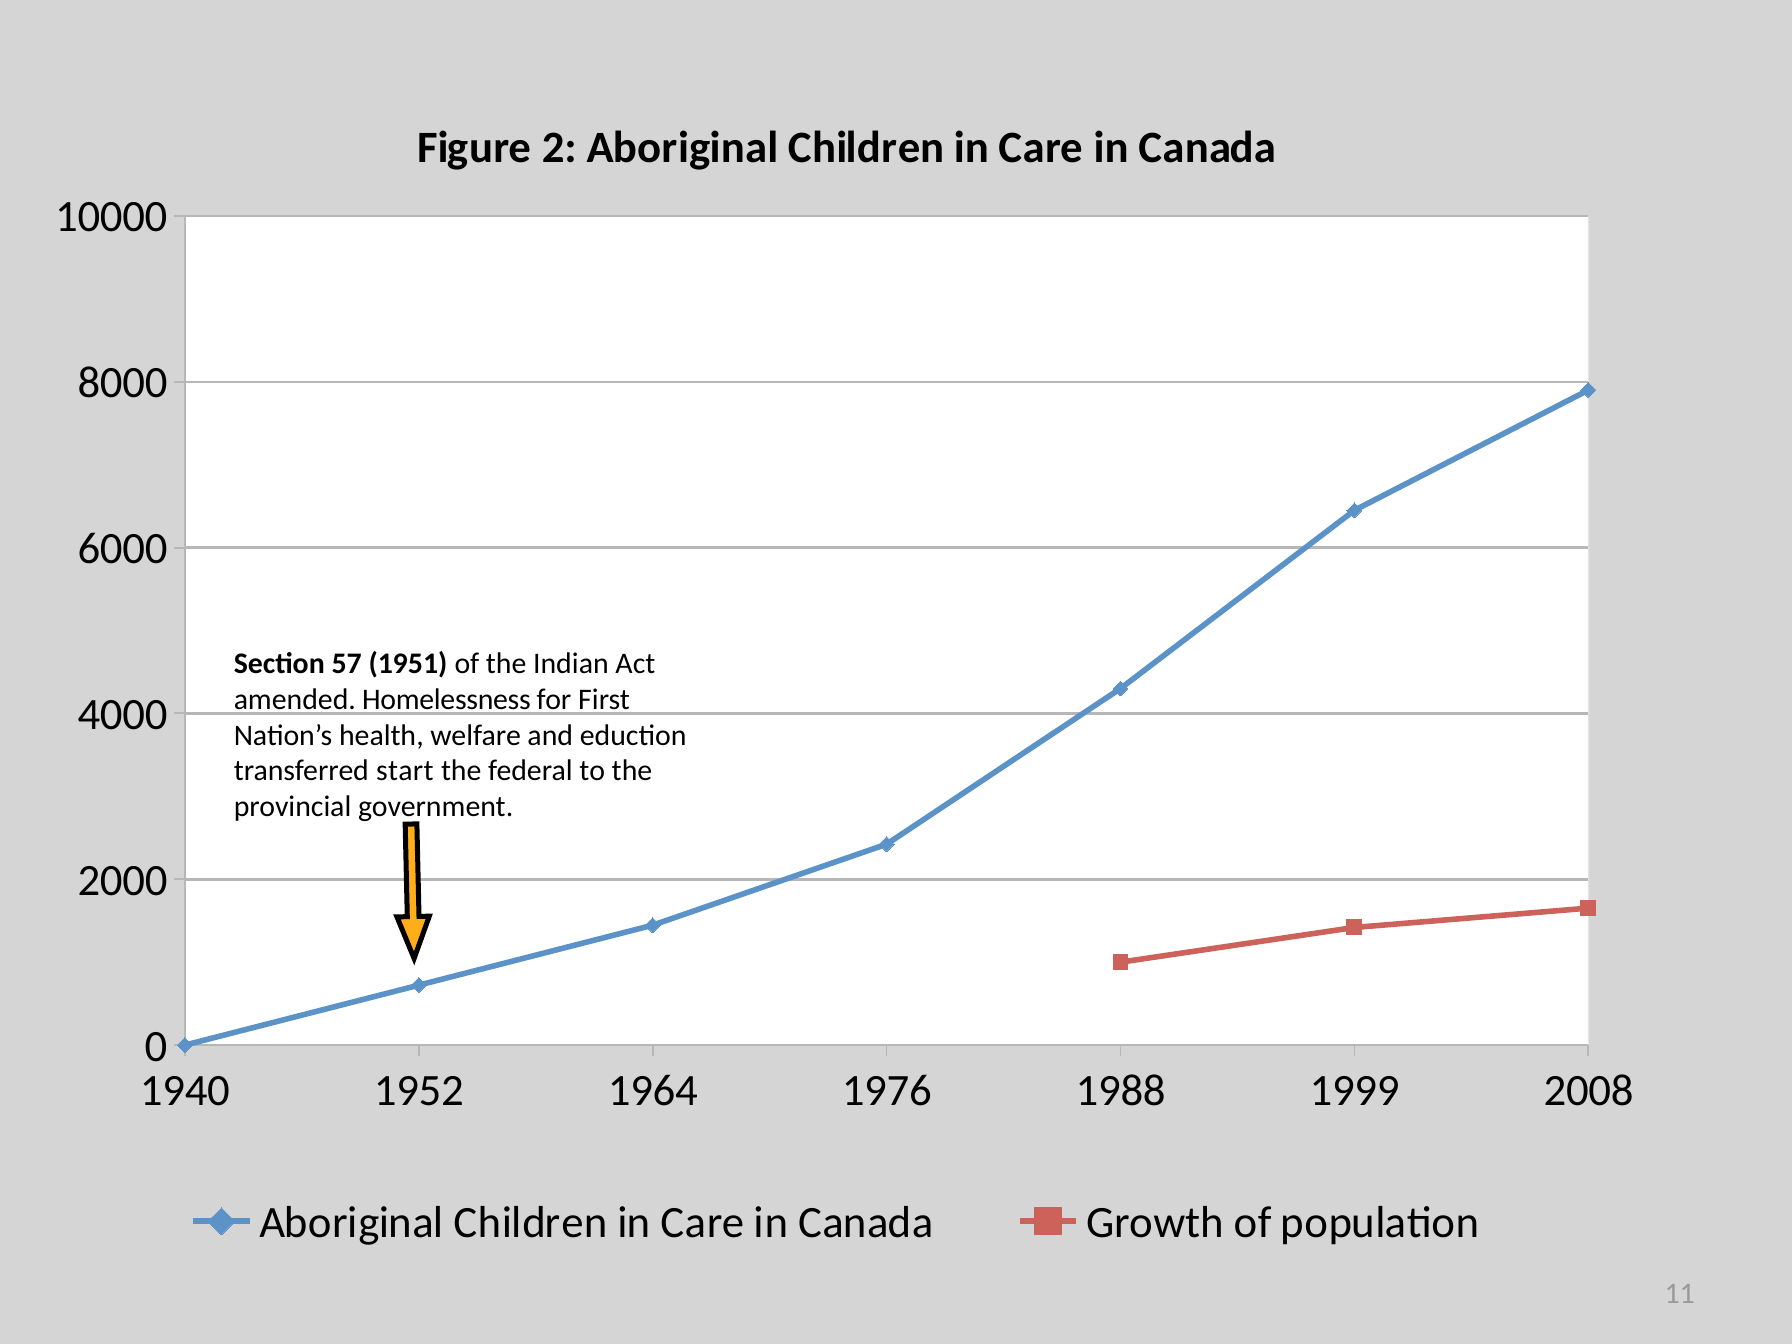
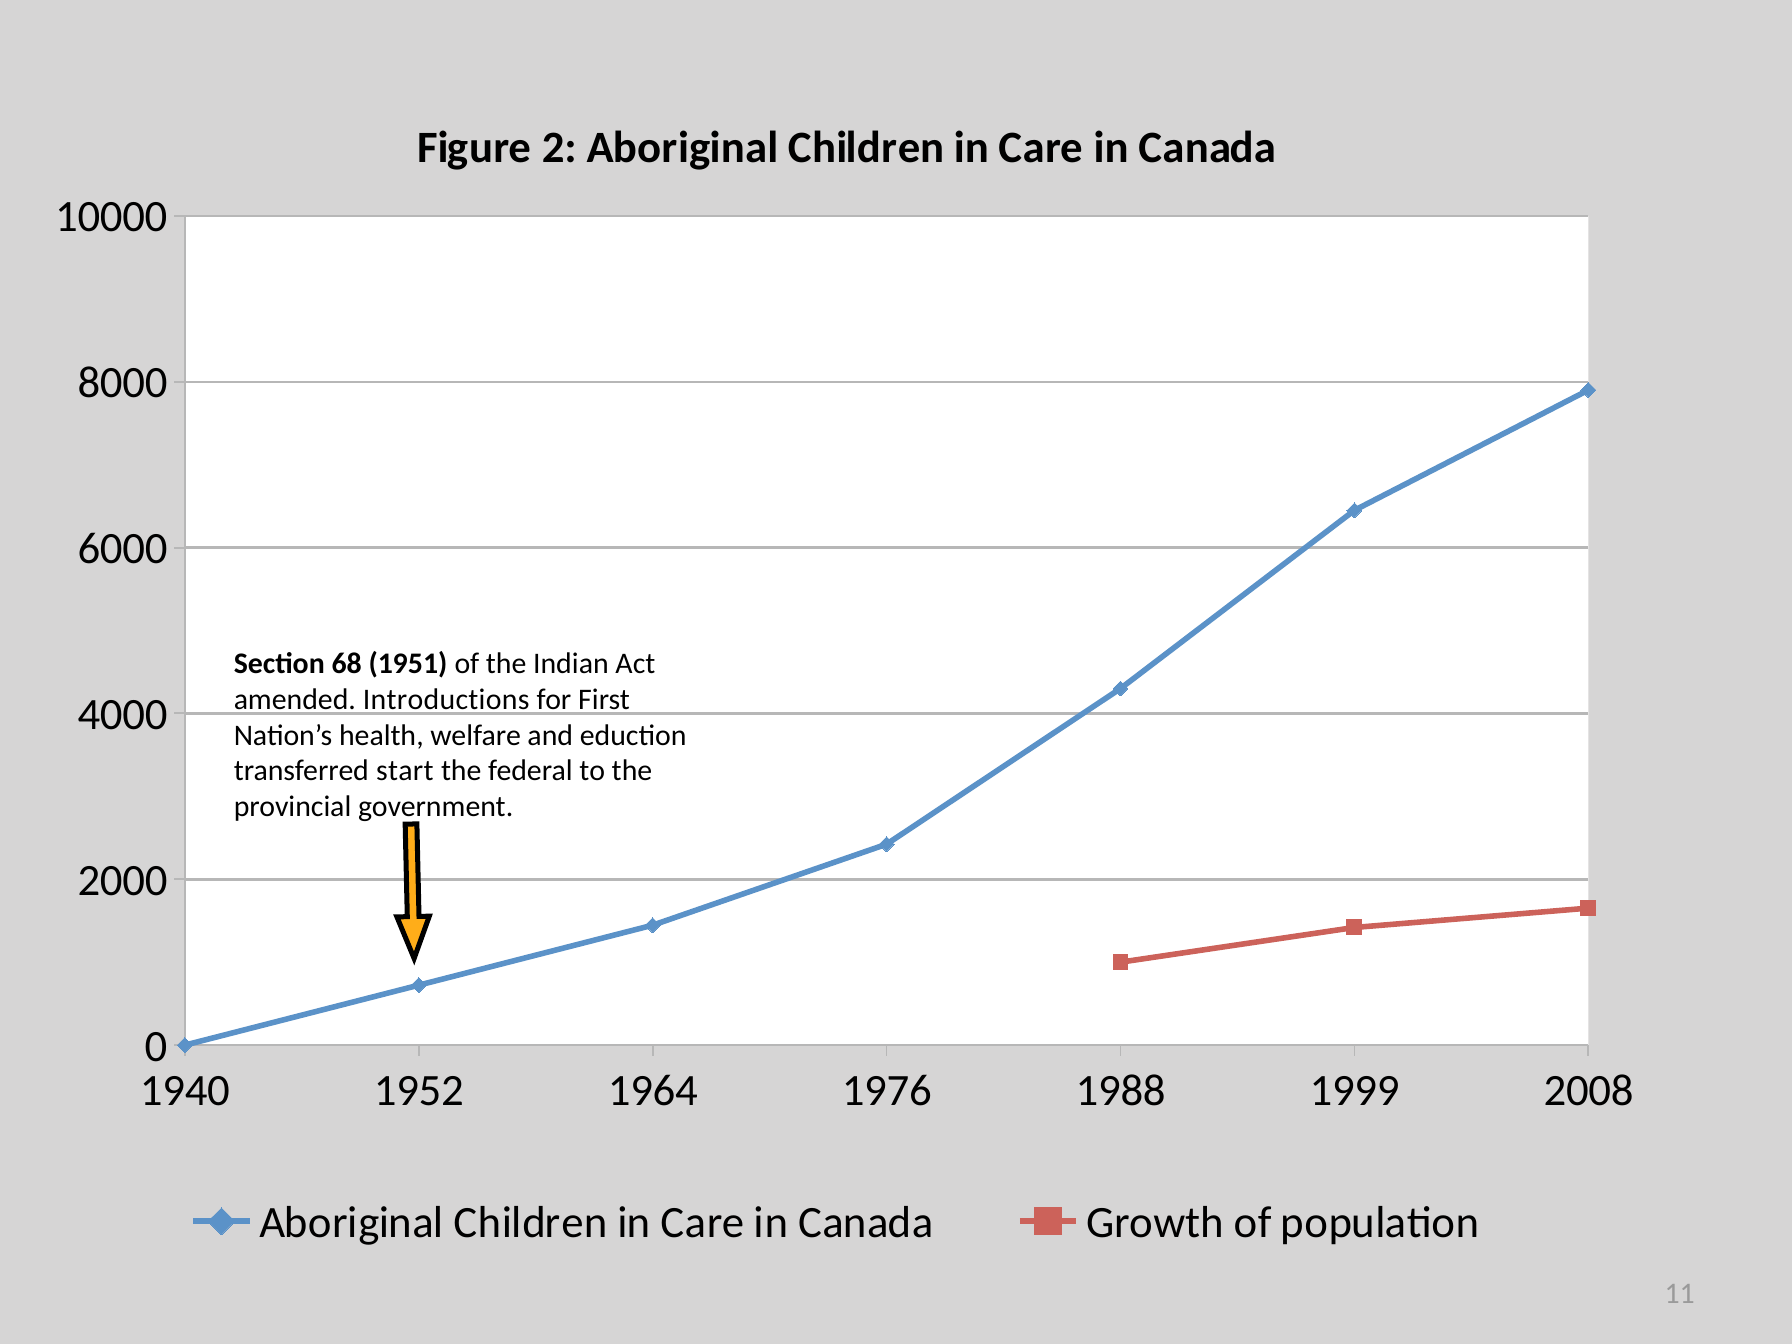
57: 57 -> 68
Homelessness: Homelessness -> Introductions
